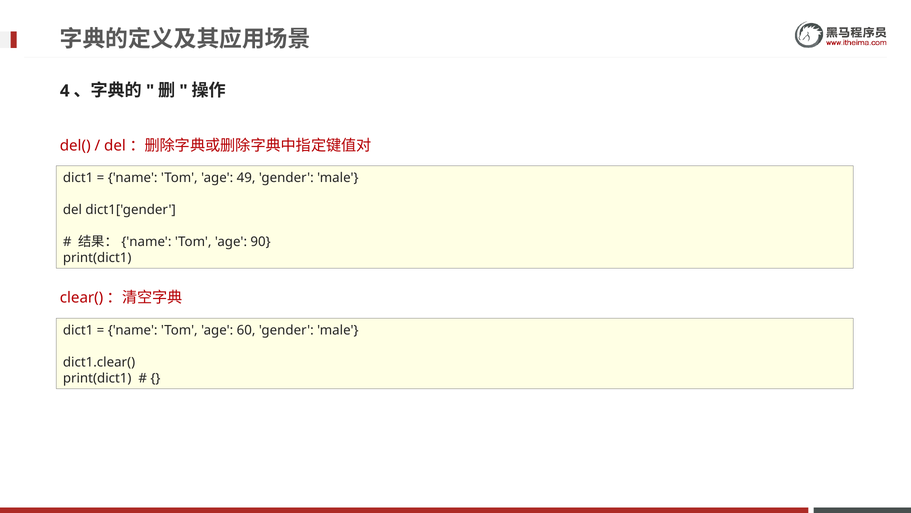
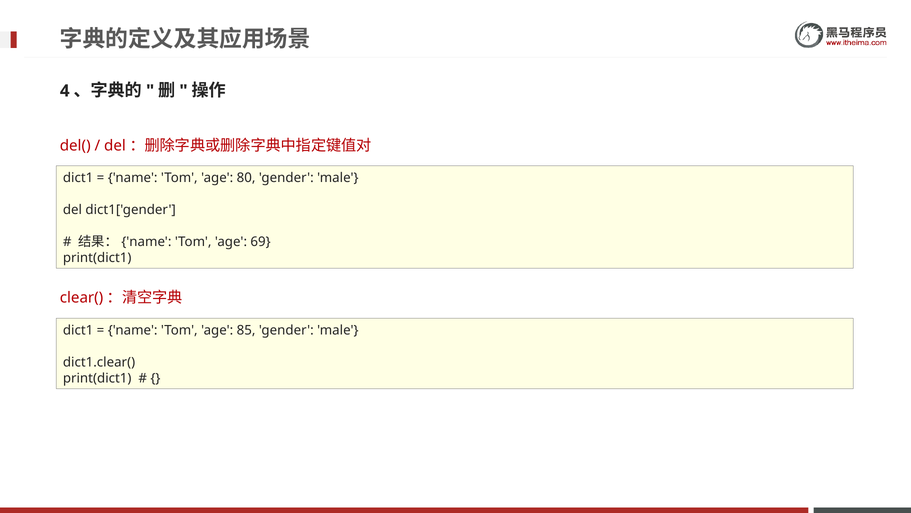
49: 49 -> 80
90: 90 -> 69
60: 60 -> 85
